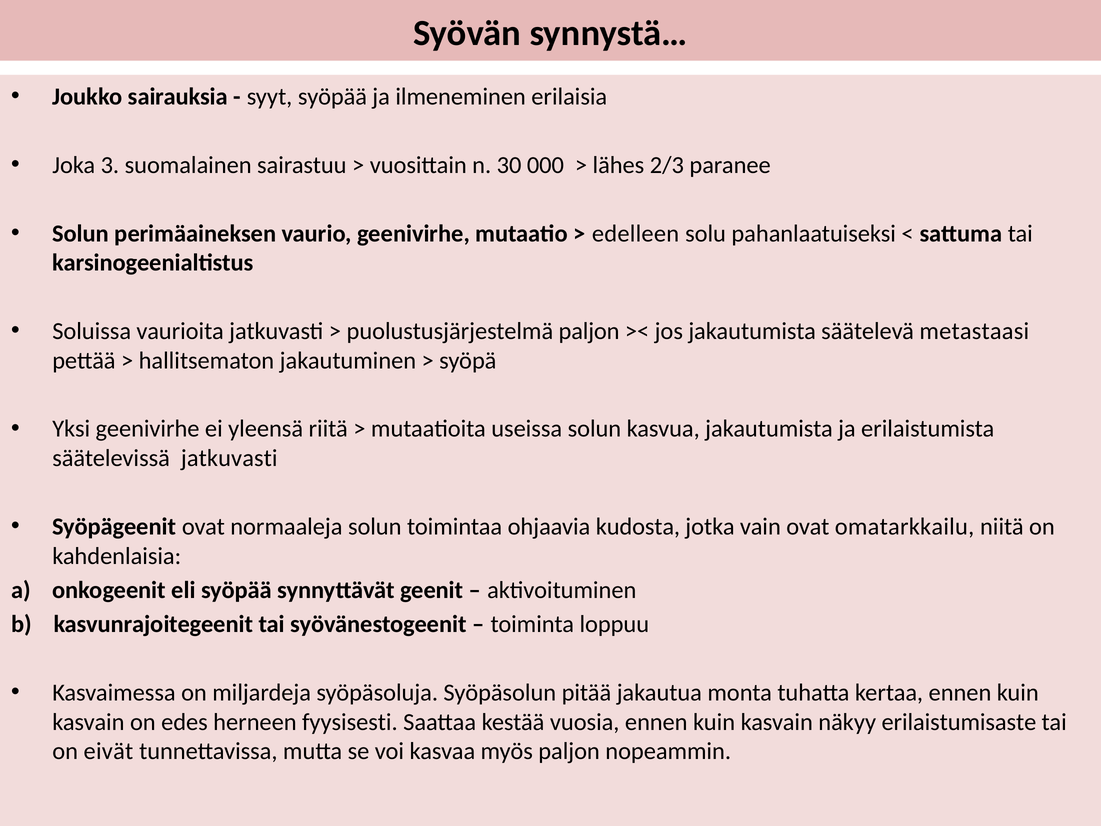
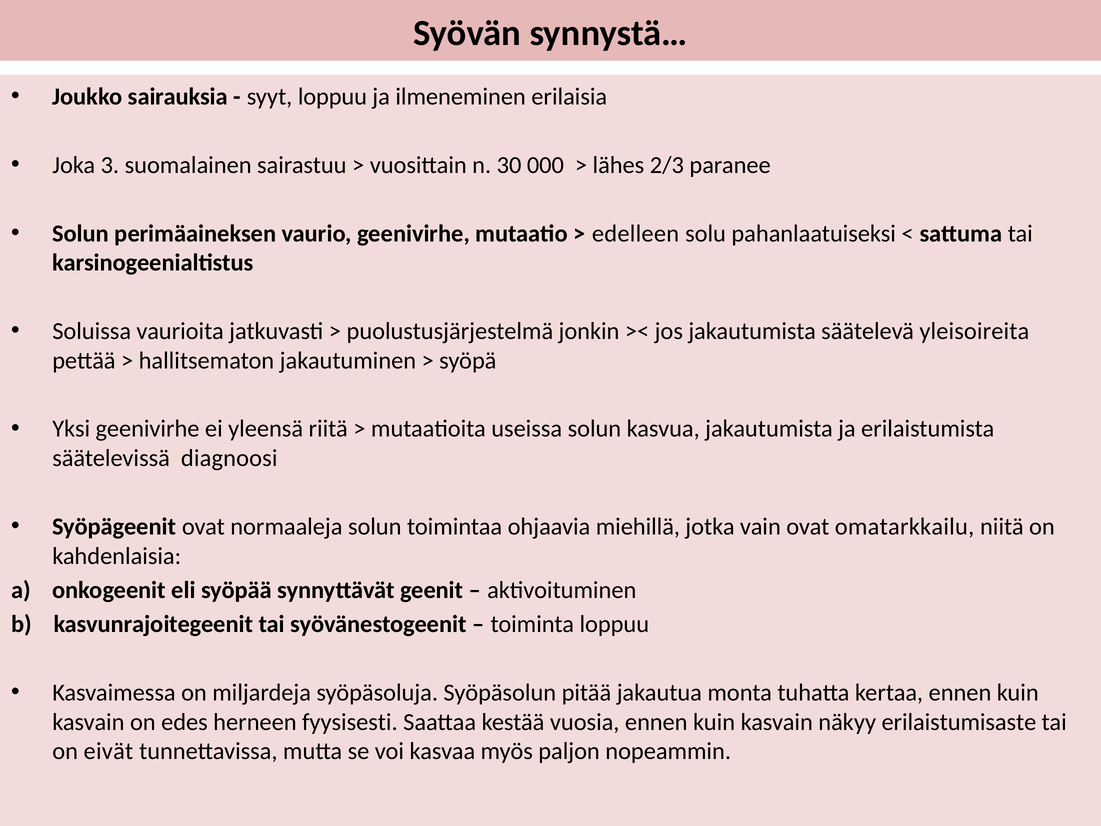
syyt syöpää: syöpää -> loppuu
puolustusjärjestelmä paljon: paljon -> jonkin
metastaasi: metastaasi -> yleisoireita
säätelevissä jatkuvasti: jatkuvasti -> diagnoosi
kudosta: kudosta -> miehillä
